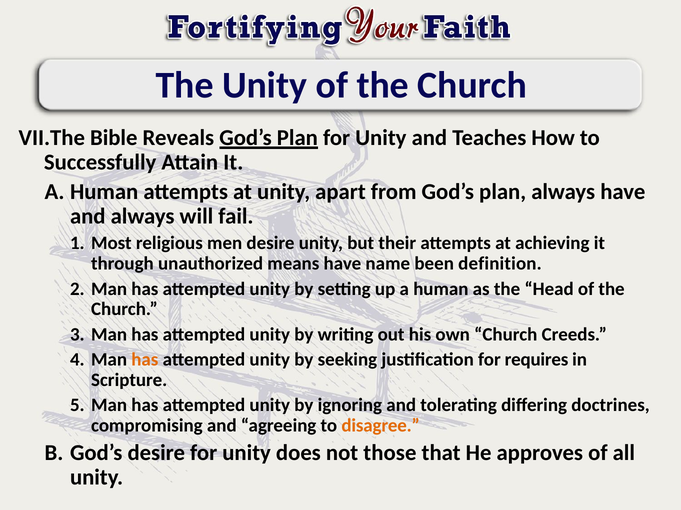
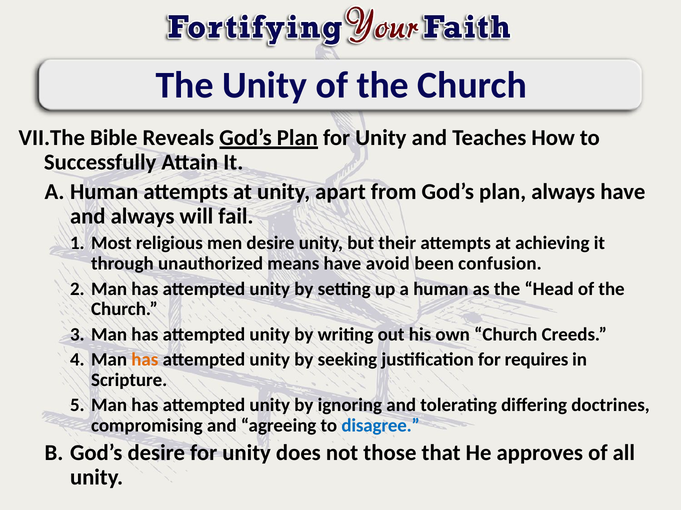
name: name -> avoid
definition: definition -> confusion
disagree colour: orange -> blue
